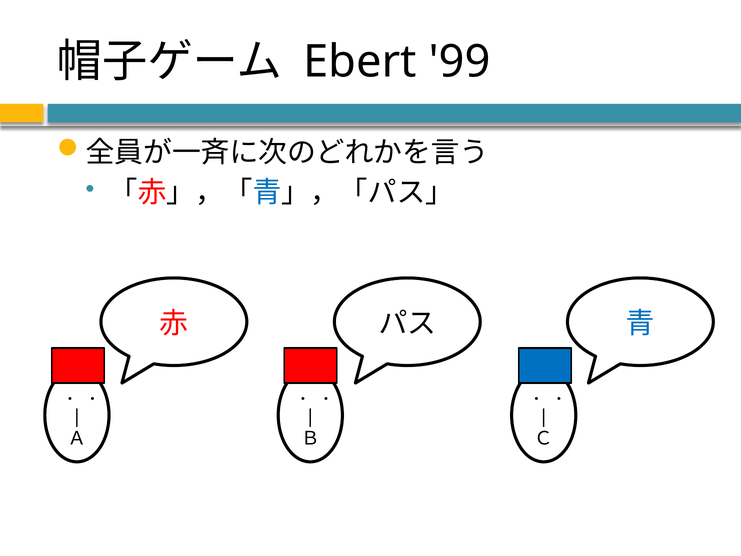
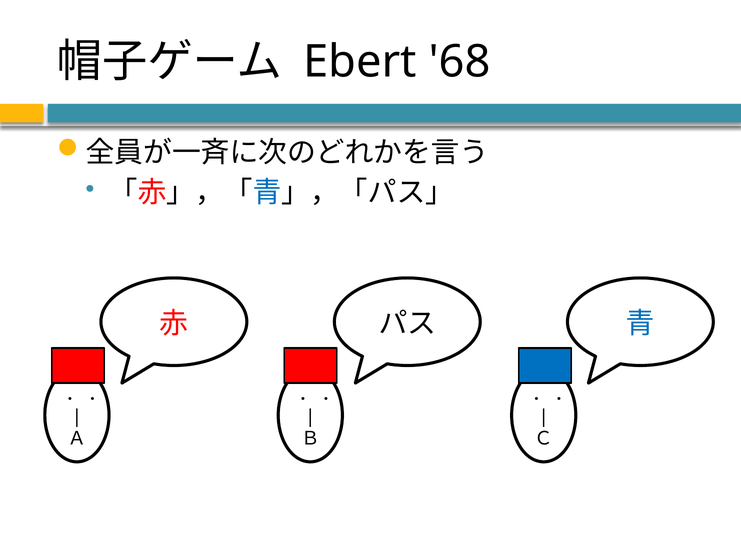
99: 99 -> 68
